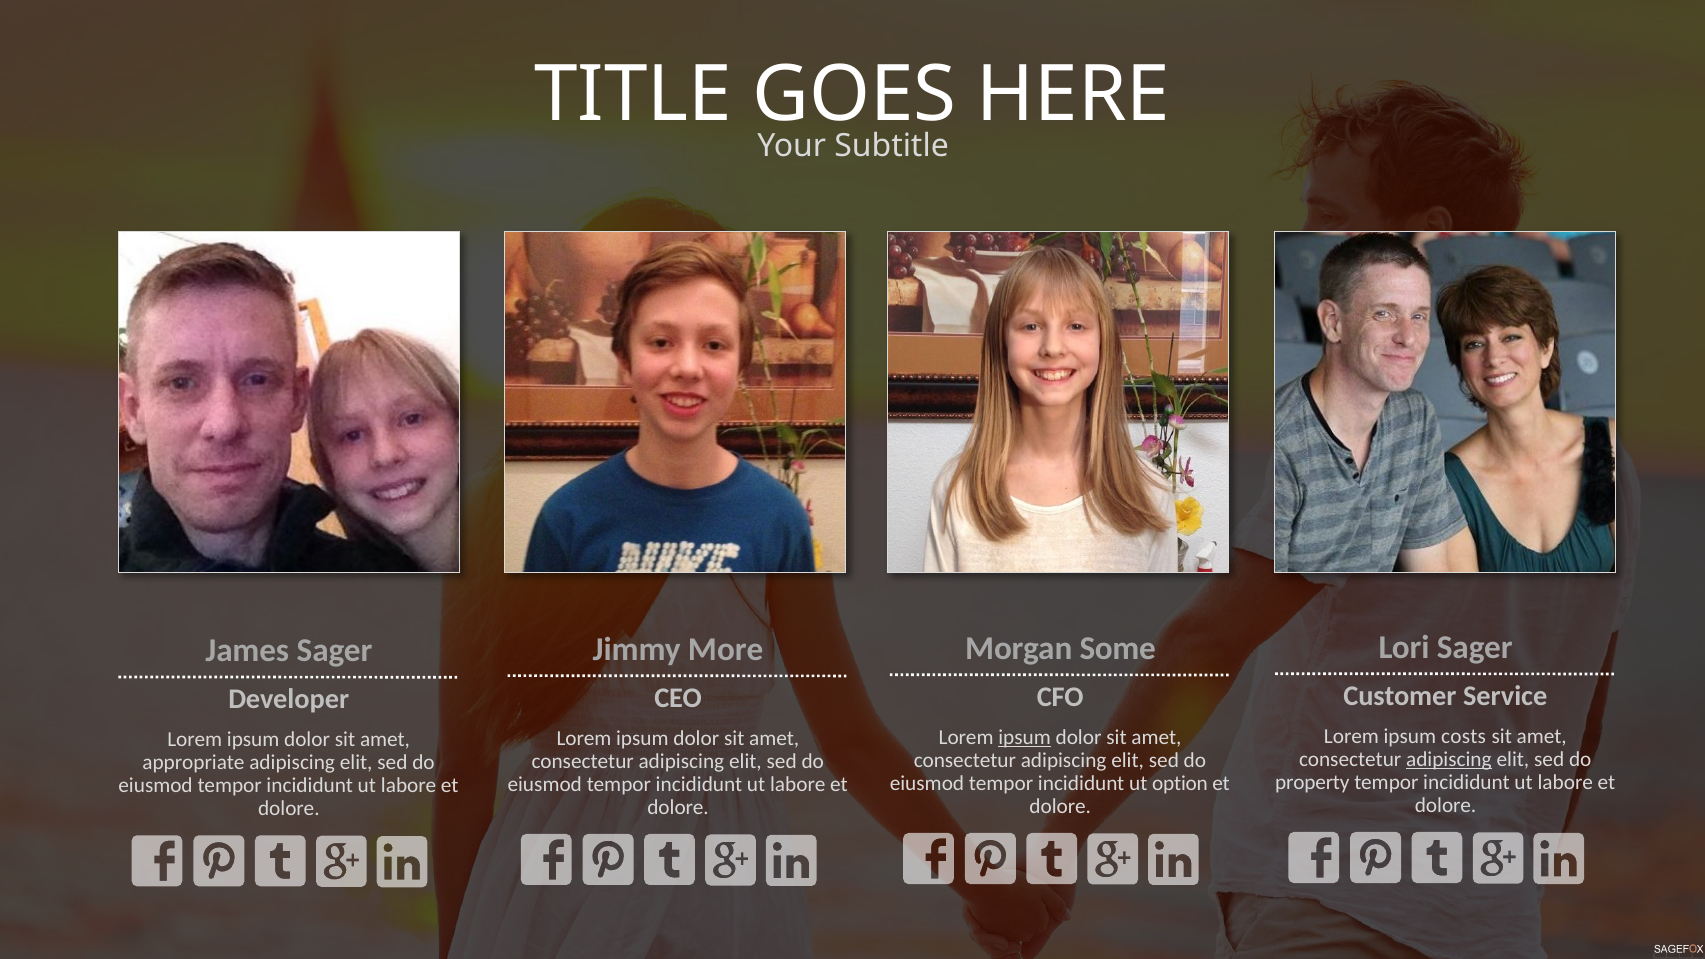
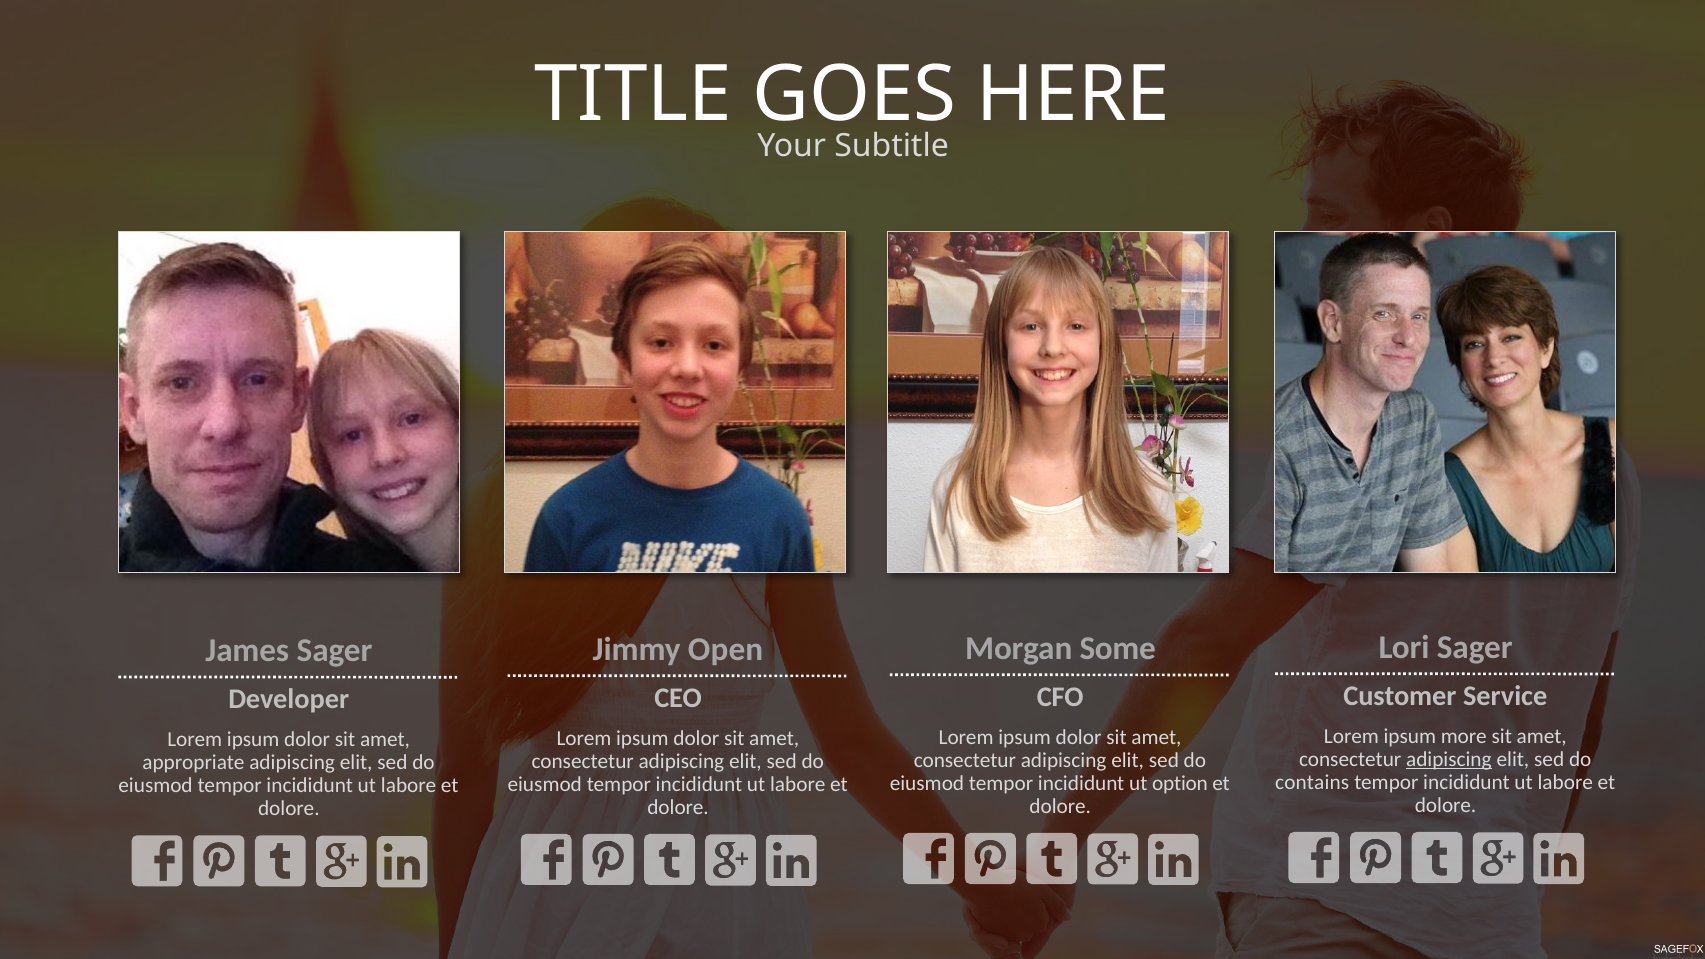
More: More -> Open
costs: costs -> more
ipsum at (1025, 737) underline: present -> none
property: property -> contains
